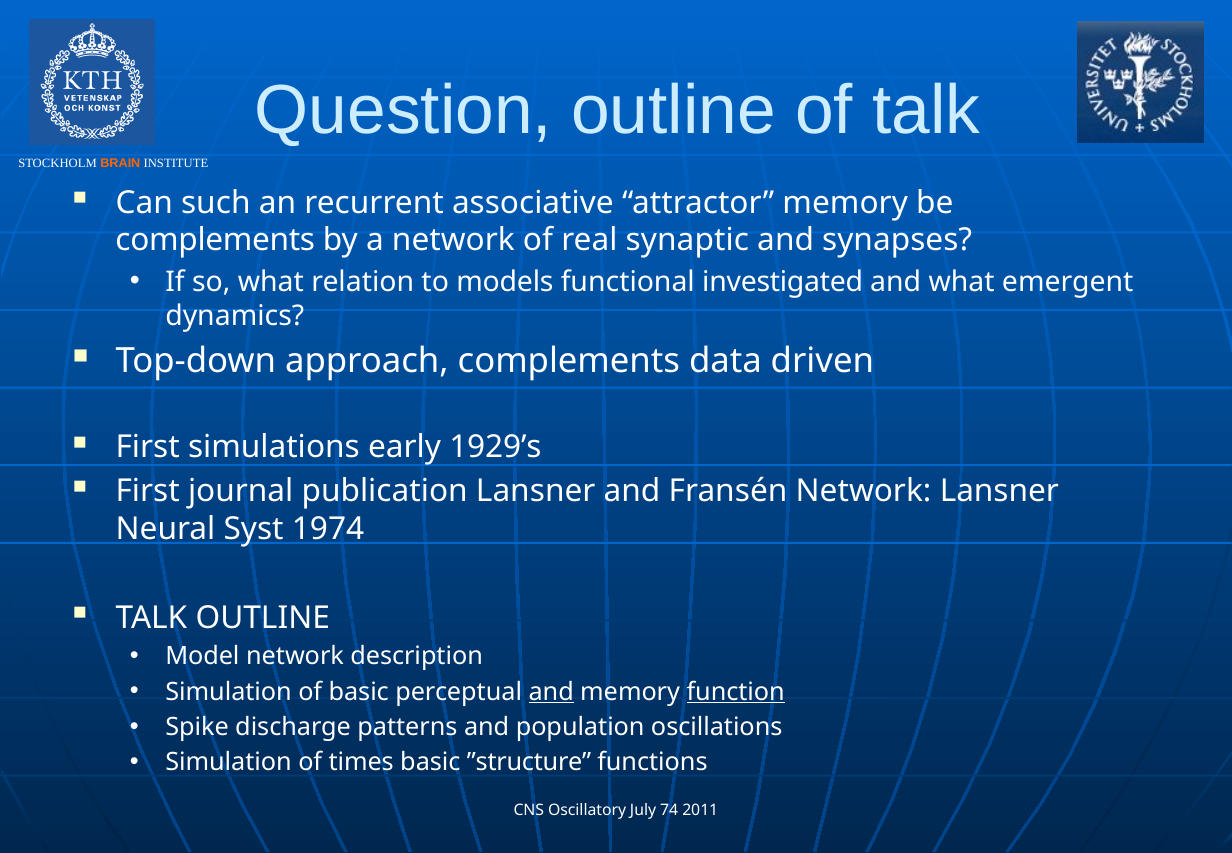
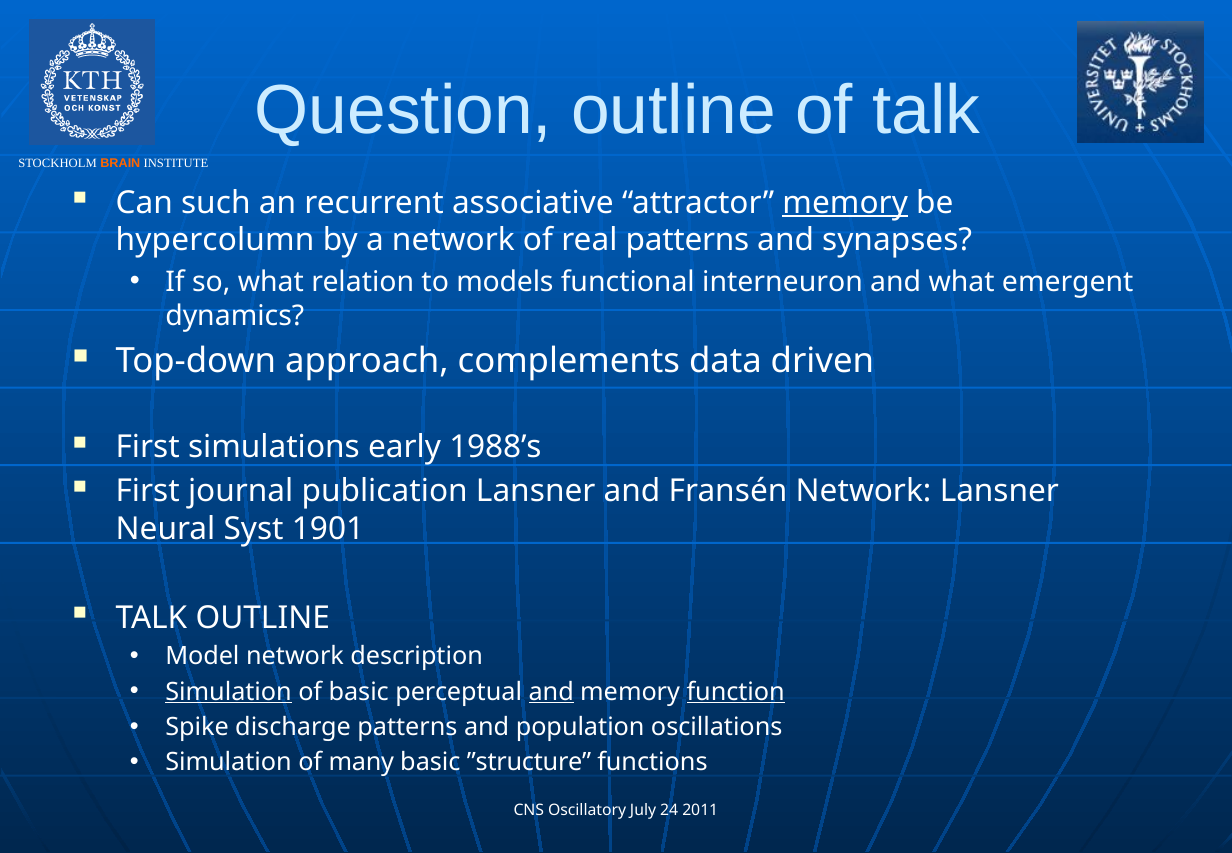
memory at (845, 203) underline: none -> present
complements at (215, 240): complements -> hypercolumn
real synaptic: synaptic -> patterns
investigated: investigated -> interneuron
1929’s: 1929’s -> 1988’s
1974: 1974 -> 1901
Simulation at (229, 692) underline: none -> present
times: times -> many
74: 74 -> 24
